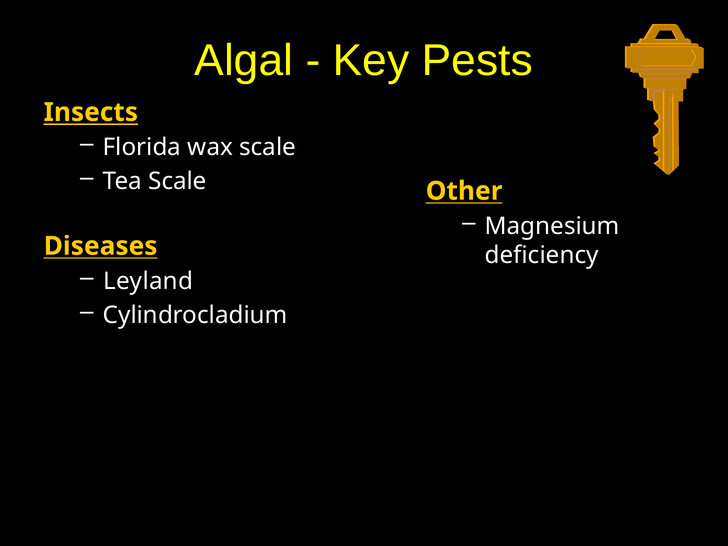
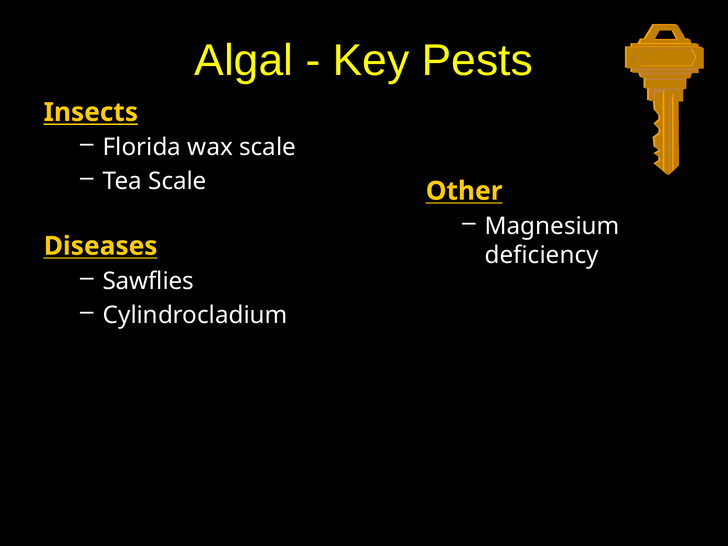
Leyland: Leyland -> Sawflies
